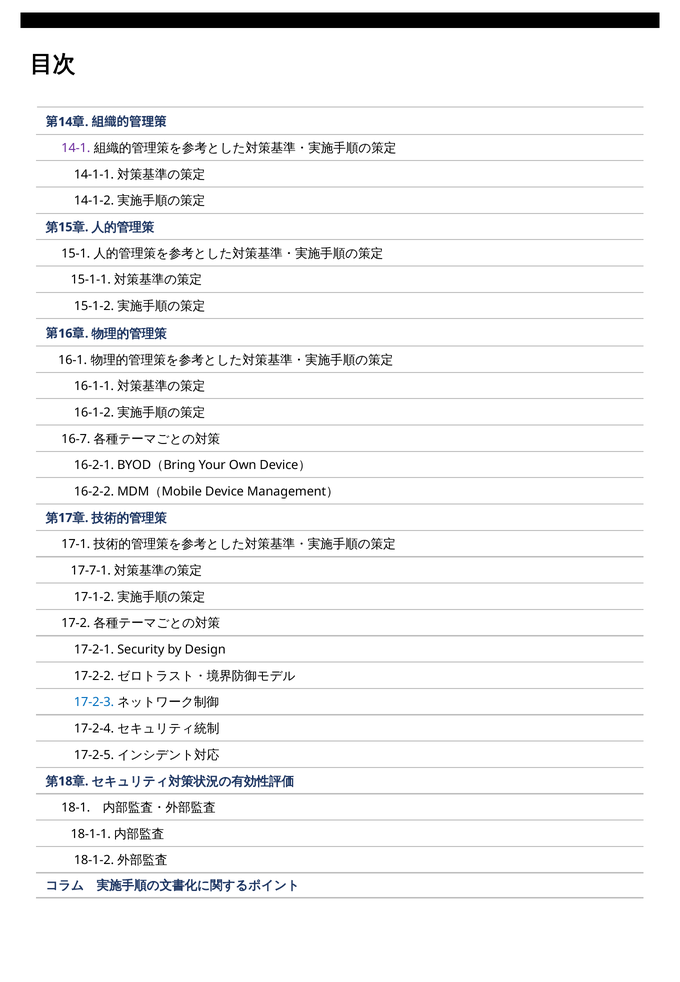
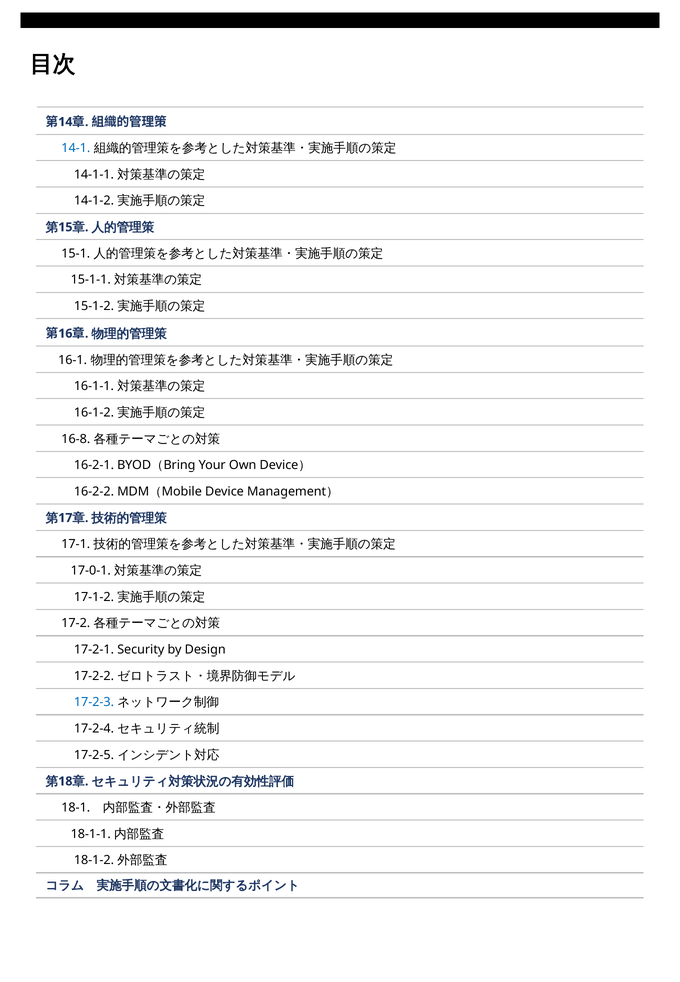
14-1 colour: purple -> blue
16-7: 16-7 -> 16-8
17-7-1: 17-7-1 -> 17-0-1
